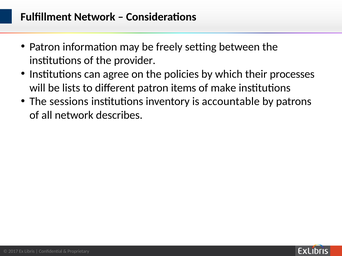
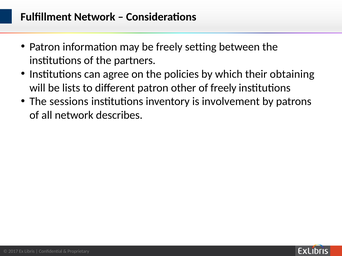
provider: provider -> partners
processes: processes -> obtaining
items: items -> other
of make: make -> freely
accountable: accountable -> involvement
